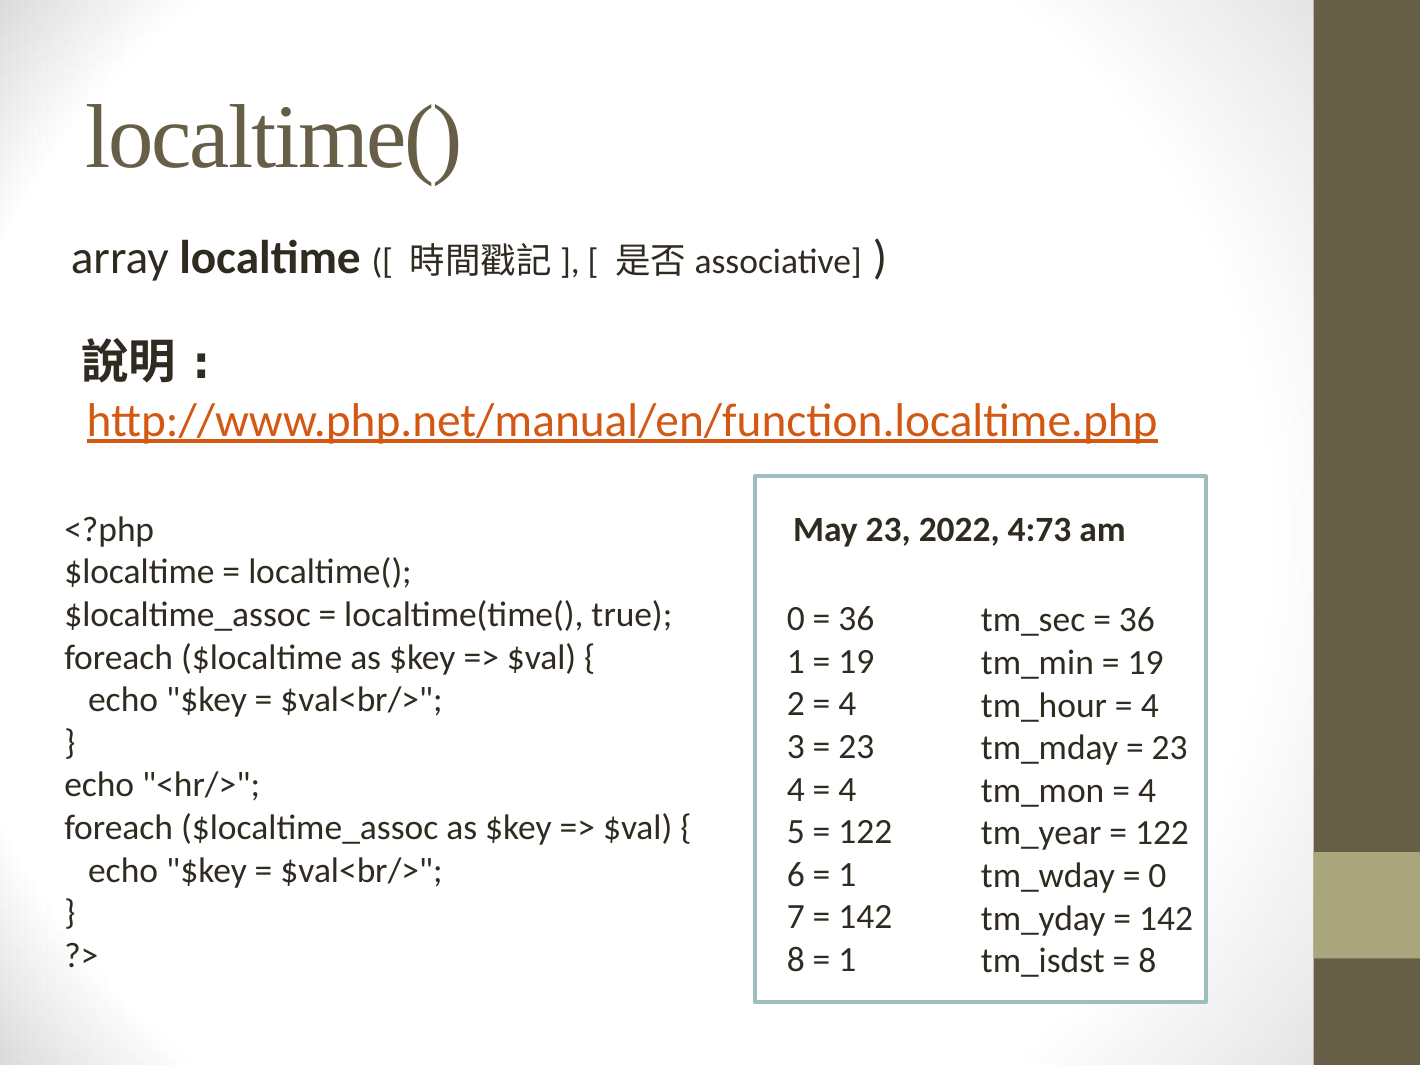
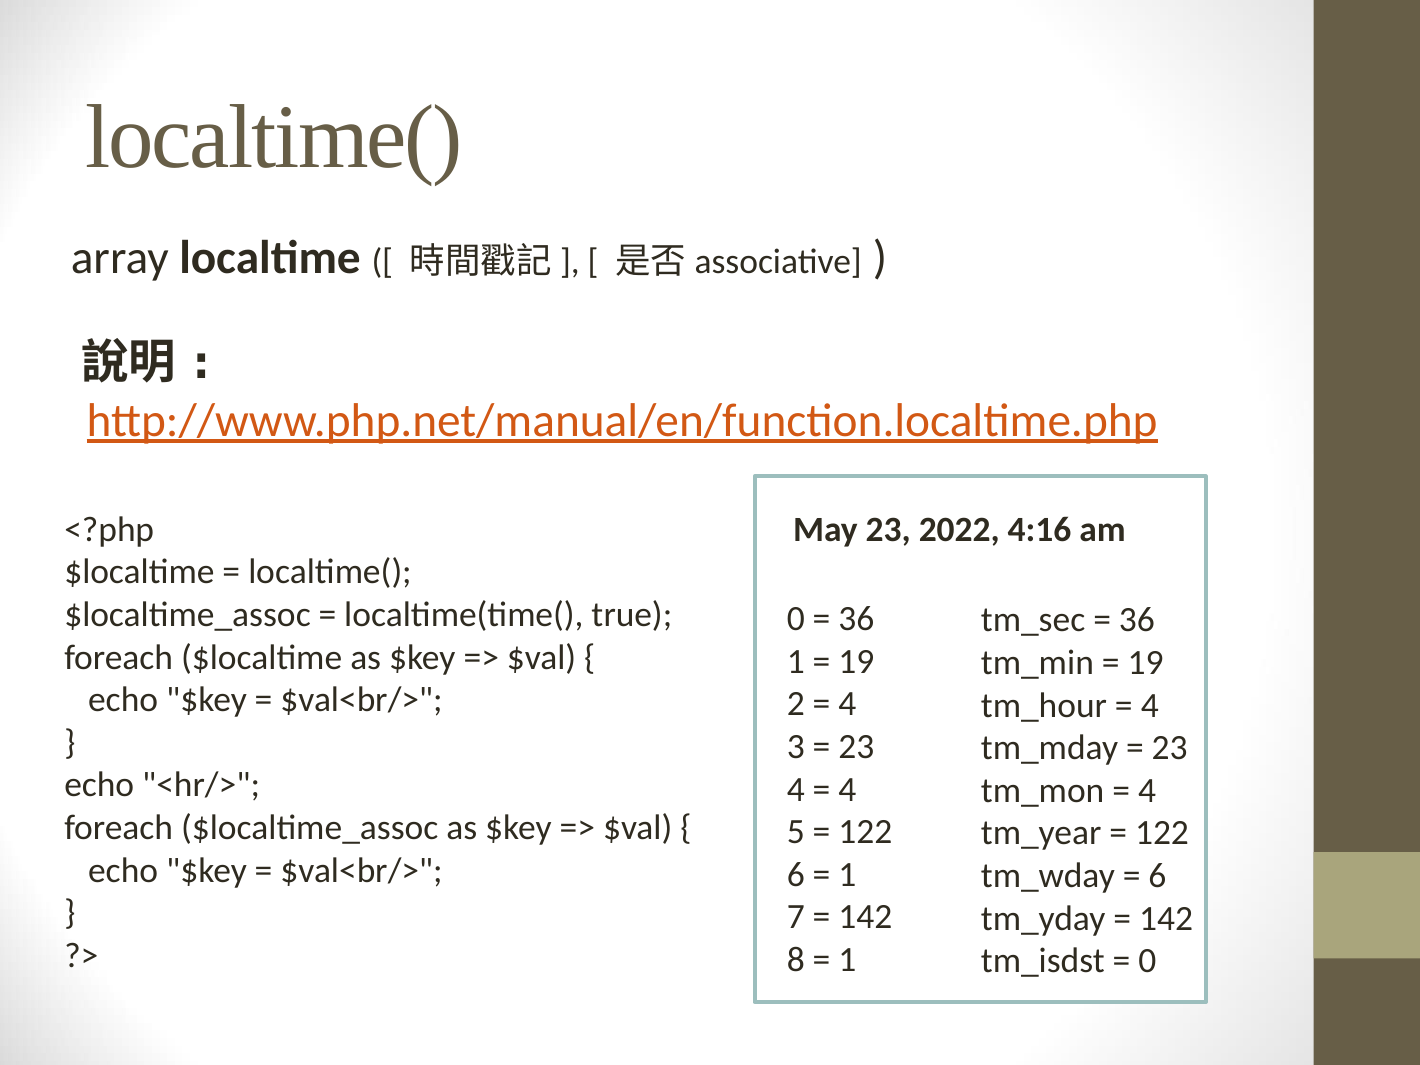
4:73: 4:73 -> 4:16
0 at (1157, 876): 0 -> 6
8 at (1147, 961): 8 -> 0
